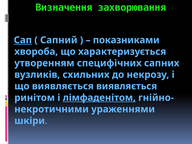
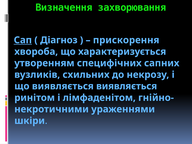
Сапний: Сапний -> Діагноз
показниками: показниками -> прискорення
лімфаденітом underline: present -> none
